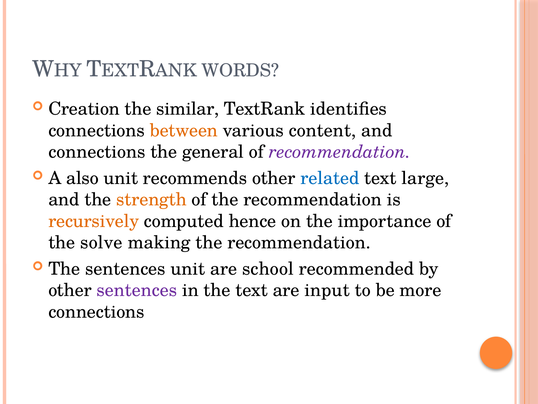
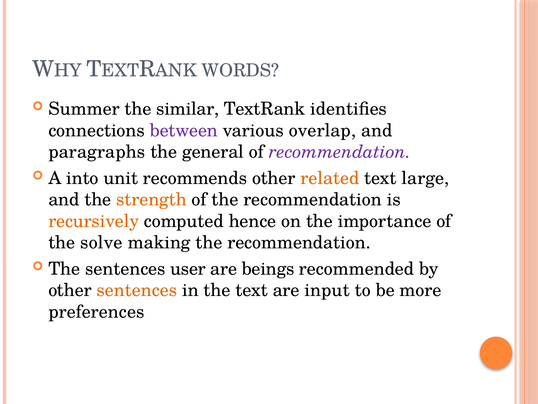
Creation: Creation -> Summer
between colour: orange -> purple
content: content -> overlap
connections at (97, 152): connections -> paragraphs
also: also -> into
related colour: blue -> orange
sentences unit: unit -> user
school: school -> beings
sentences at (137, 290) colour: purple -> orange
connections at (96, 311): connections -> preferences
